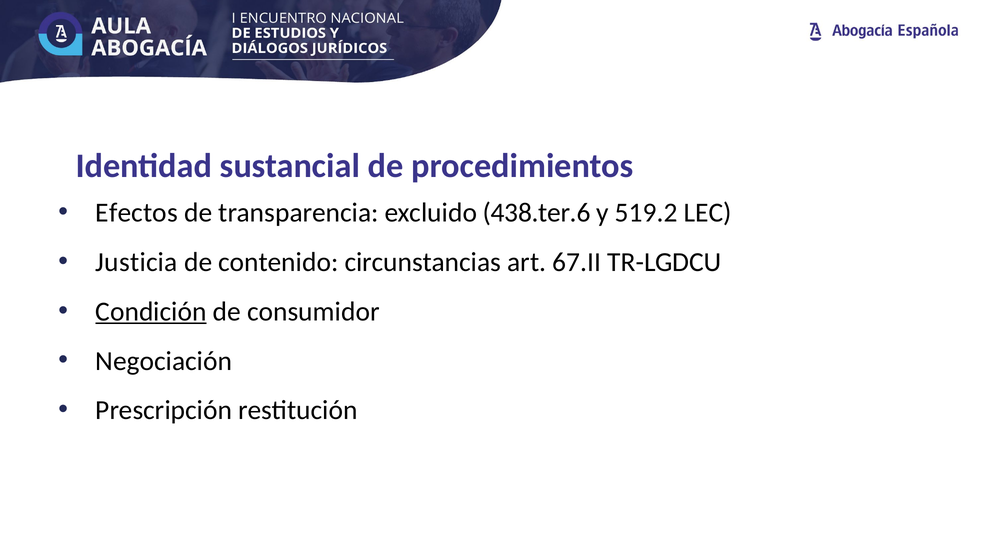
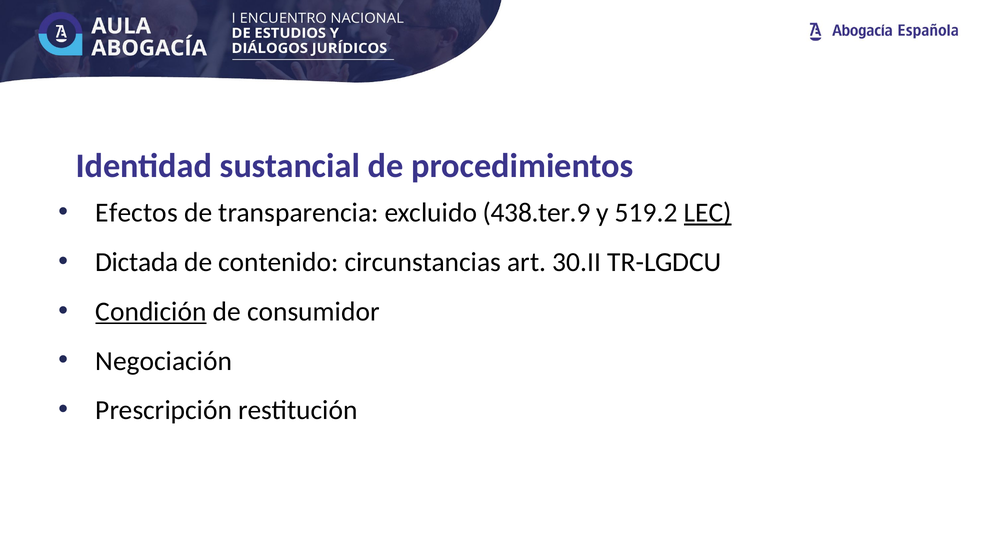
438.ter.6: 438.ter.6 -> 438.ter.9
LEC underline: none -> present
Justicia: Justicia -> Dictada
67.II: 67.II -> 30.II
